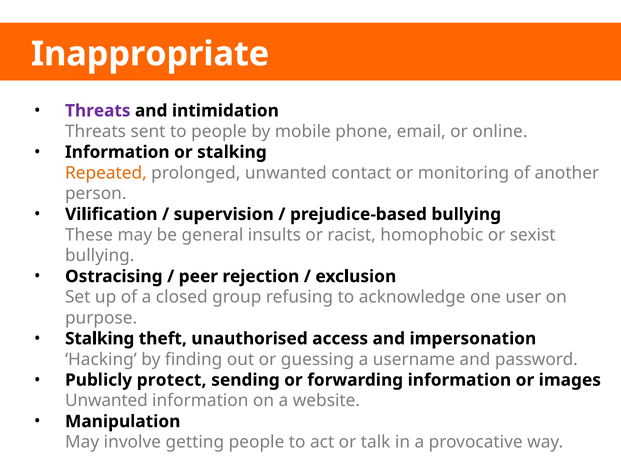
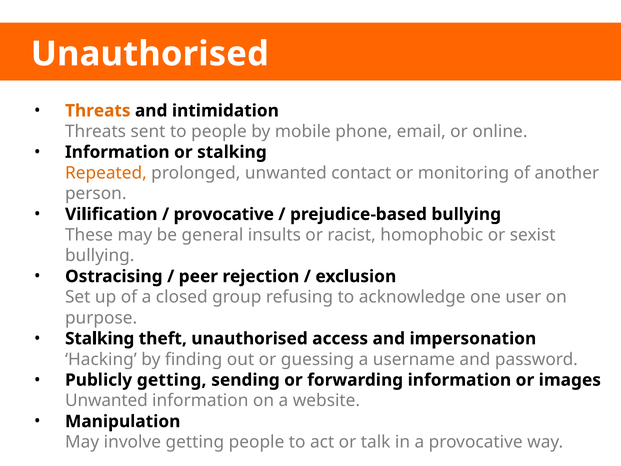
Inappropriate at (150, 54): Inappropriate -> Unauthorised
Threats at (98, 111) colour: purple -> orange
supervision at (224, 214): supervision -> provocative
Publicly protect: protect -> getting
